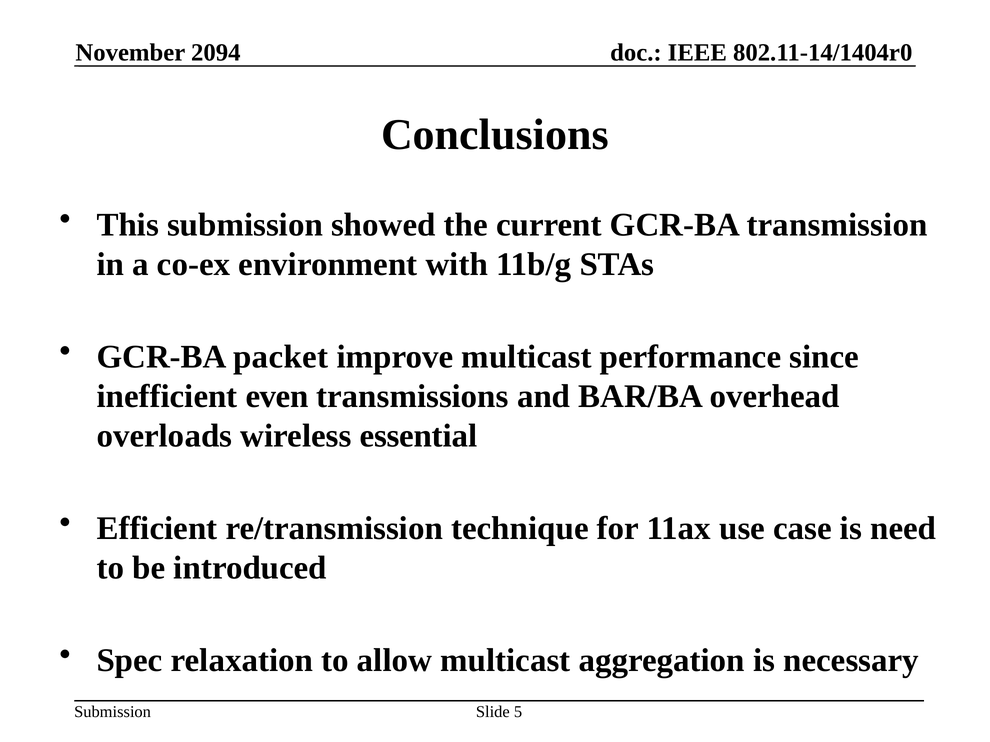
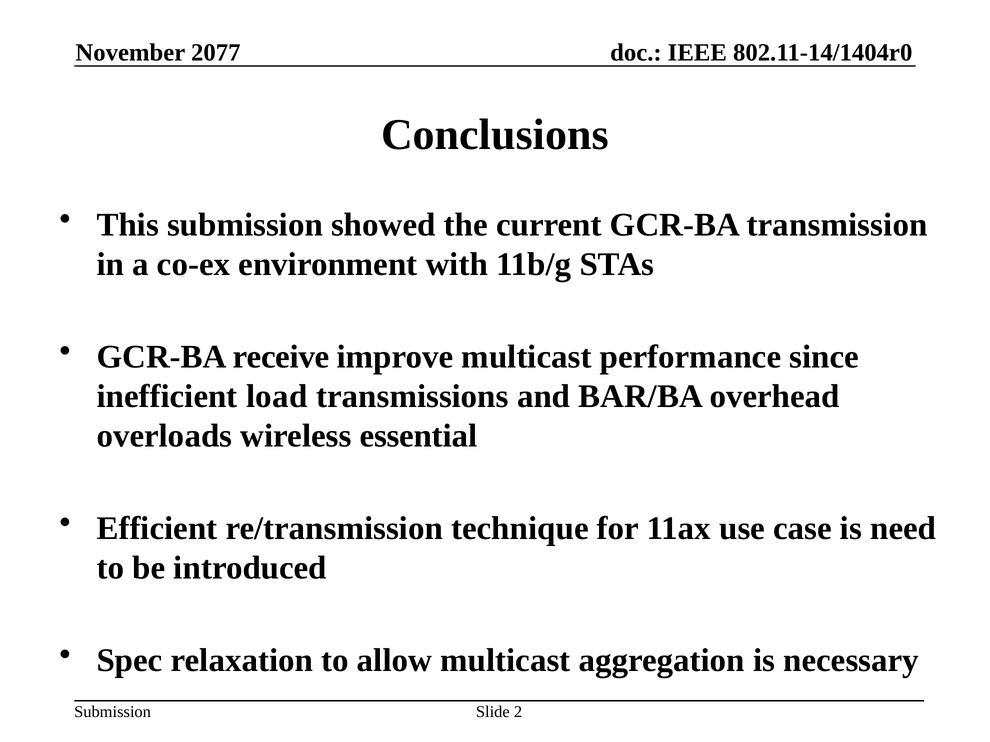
2094: 2094 -> 2077
packet: packet -> receive
even: even -> load
5: 5 -> 2
